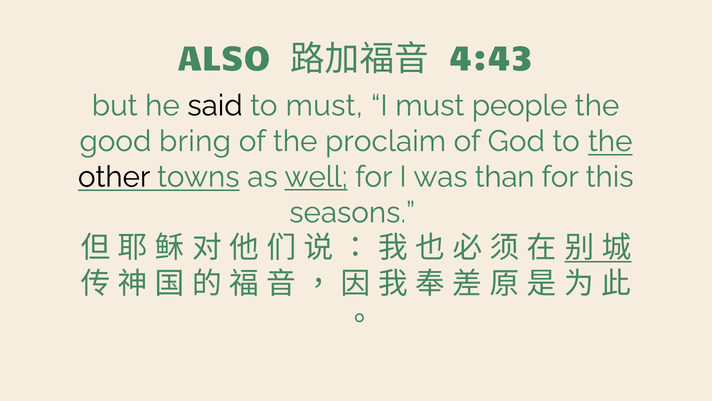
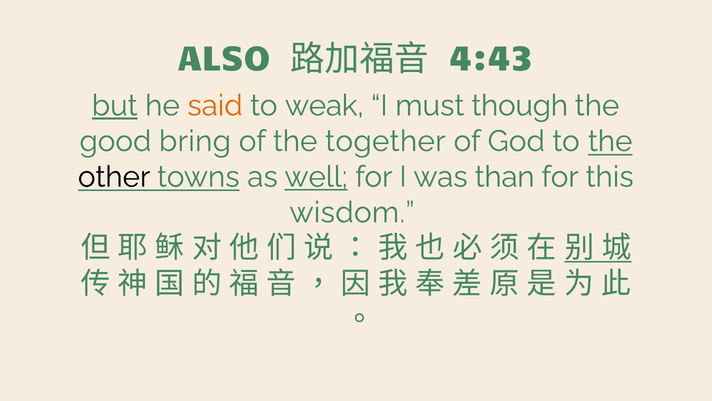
but underline: none -> present
said colour: black -> orange
to must: must -> weak
people: people -> though
proclaim: proclaim -> together
seasons: seasons -> wisdom
